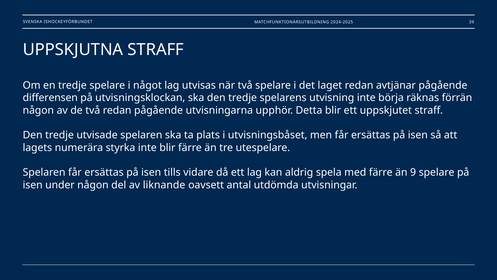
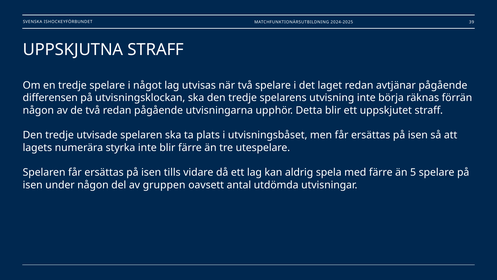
9: 9 -> 5
liknande: liknande -> gruppen
